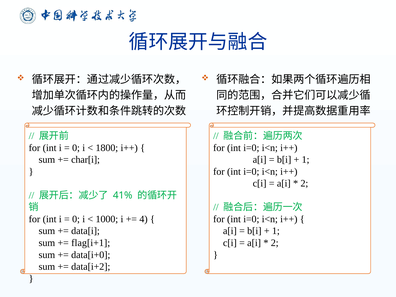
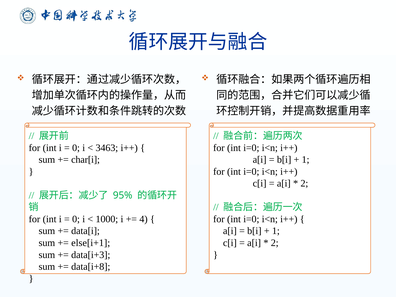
1800: 1800 -> 3463
41%: 41% -> 95%
flag[i+1: flag[i+1 -> else[i+1
data[i+0: data[i+0 -> data[i+3
data[i+2: data[i+2 -> data[i+8
